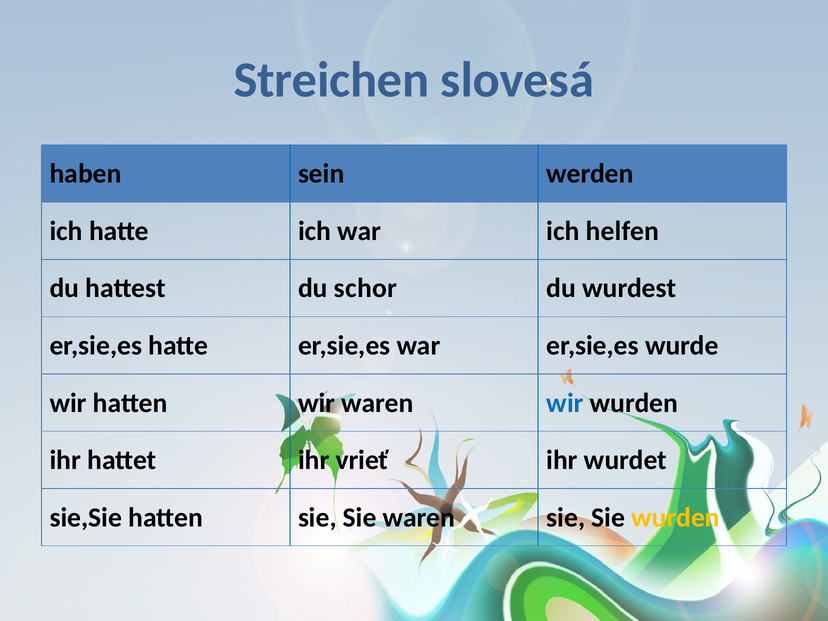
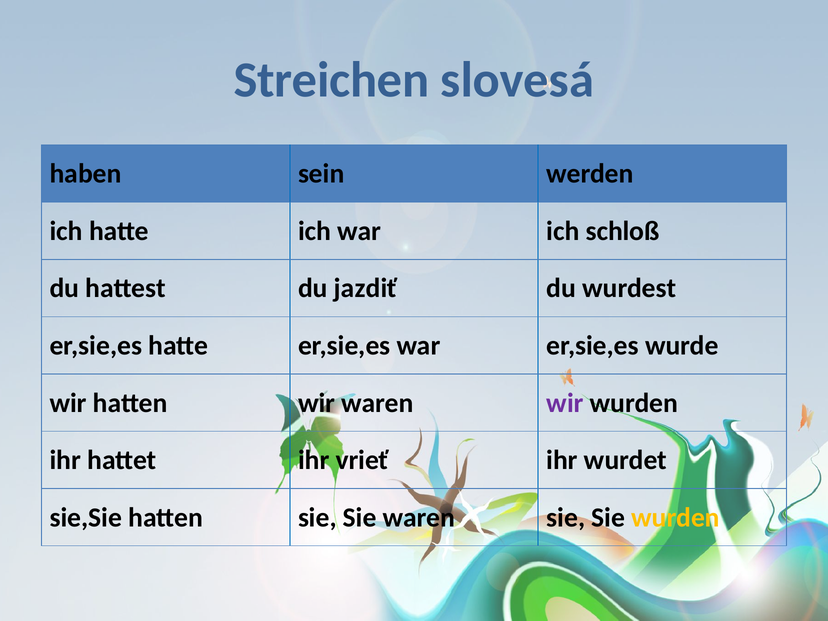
helfen: helfen -> schloß
schor: schor -> jazdiť
wir at (565, 403) colour: blue -> purple
